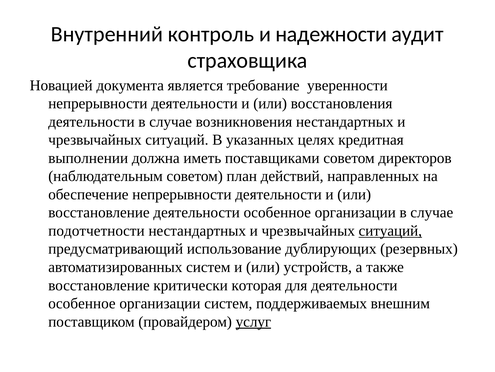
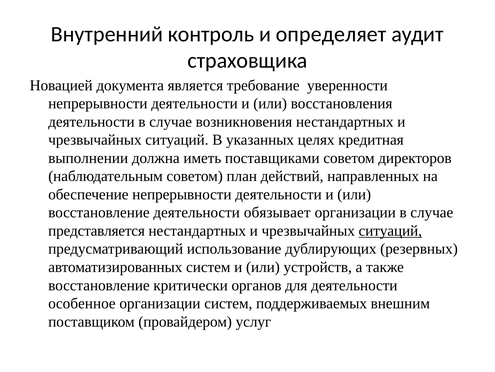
надежности: надежности -> определяет
восстановление деятельности особенное: особенное -> обязывает
подотчетности: подотчетности -> представляется
которая: которая -> органов
услуг underline: present -> none
